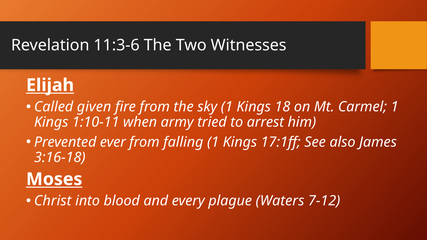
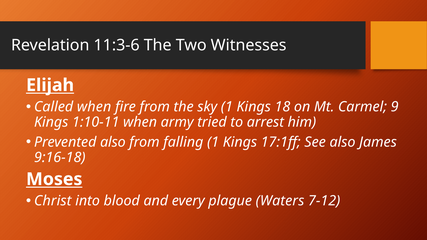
Called given: given -> when
Carmel 1: 1 -> 9
Prevented ever: ever -> also
3:16-18: 3:16-18 -> 9:16-18
